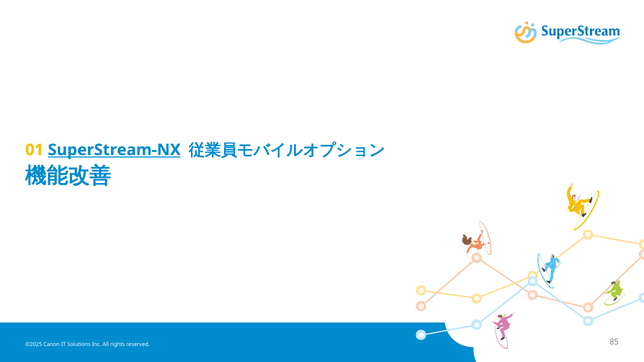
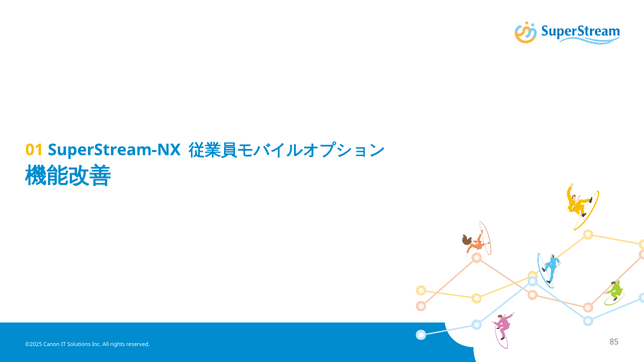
SuperStream-NX underline: present -> none
